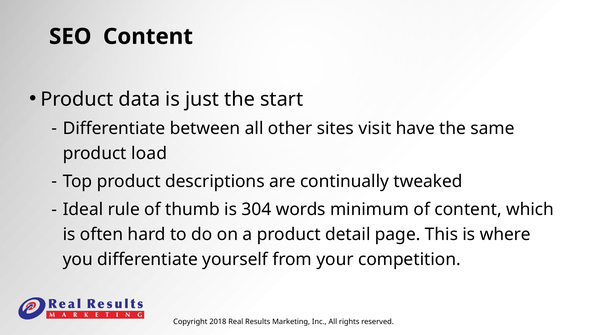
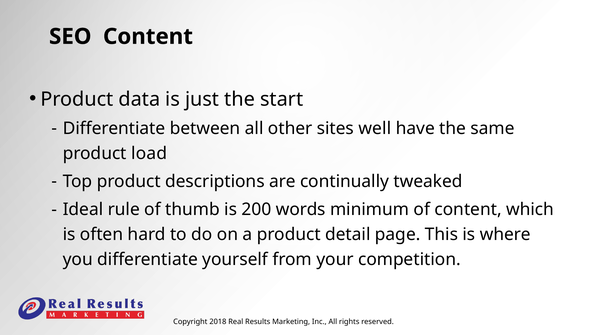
visit: visit -> well
304: 304 -> 200
